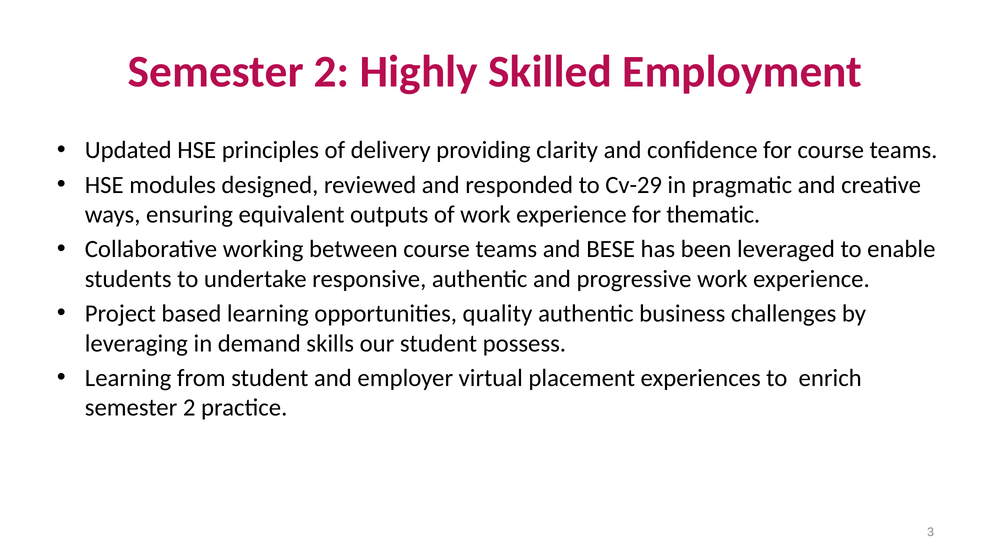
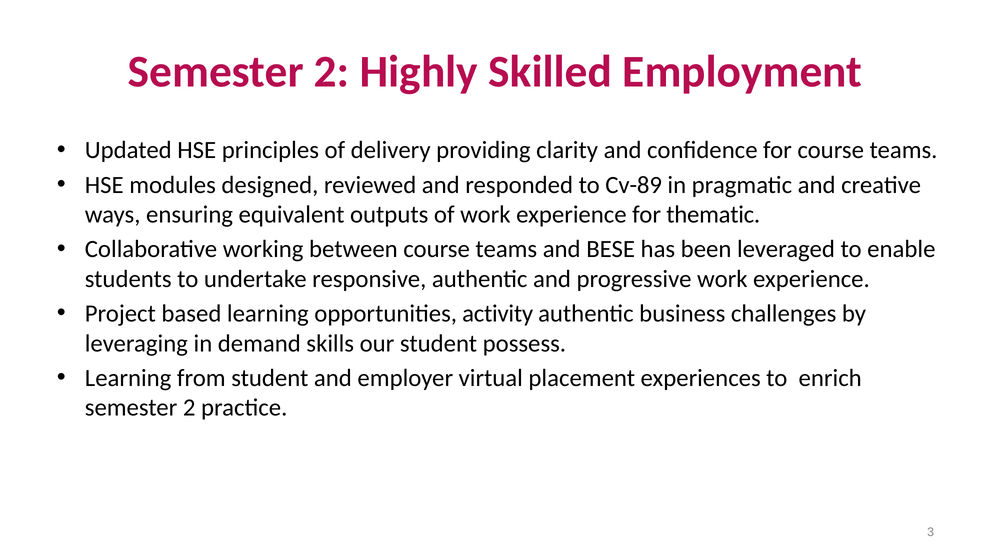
Cv-29: Cv-29 -> Cv-89
quality: quality -> activity
